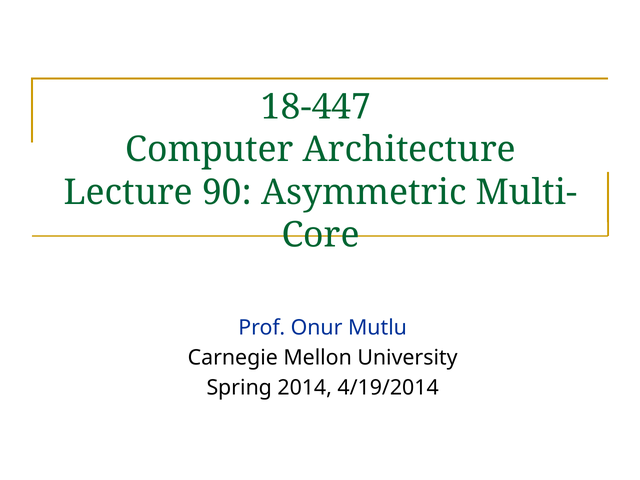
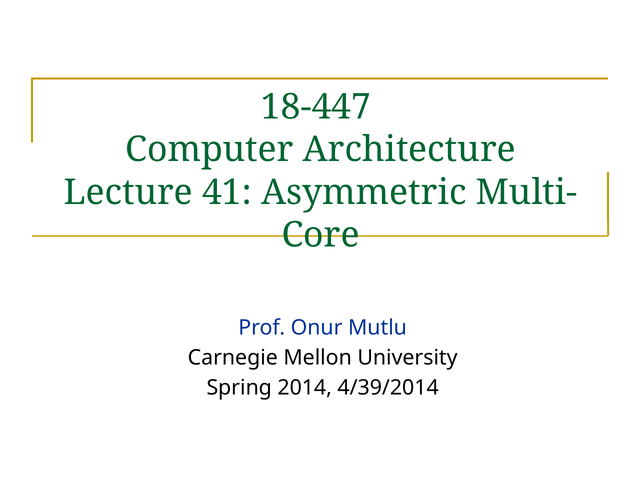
90: 90 -> 41
4/19/2014: 4/19/2014 -> 4/39/2014
